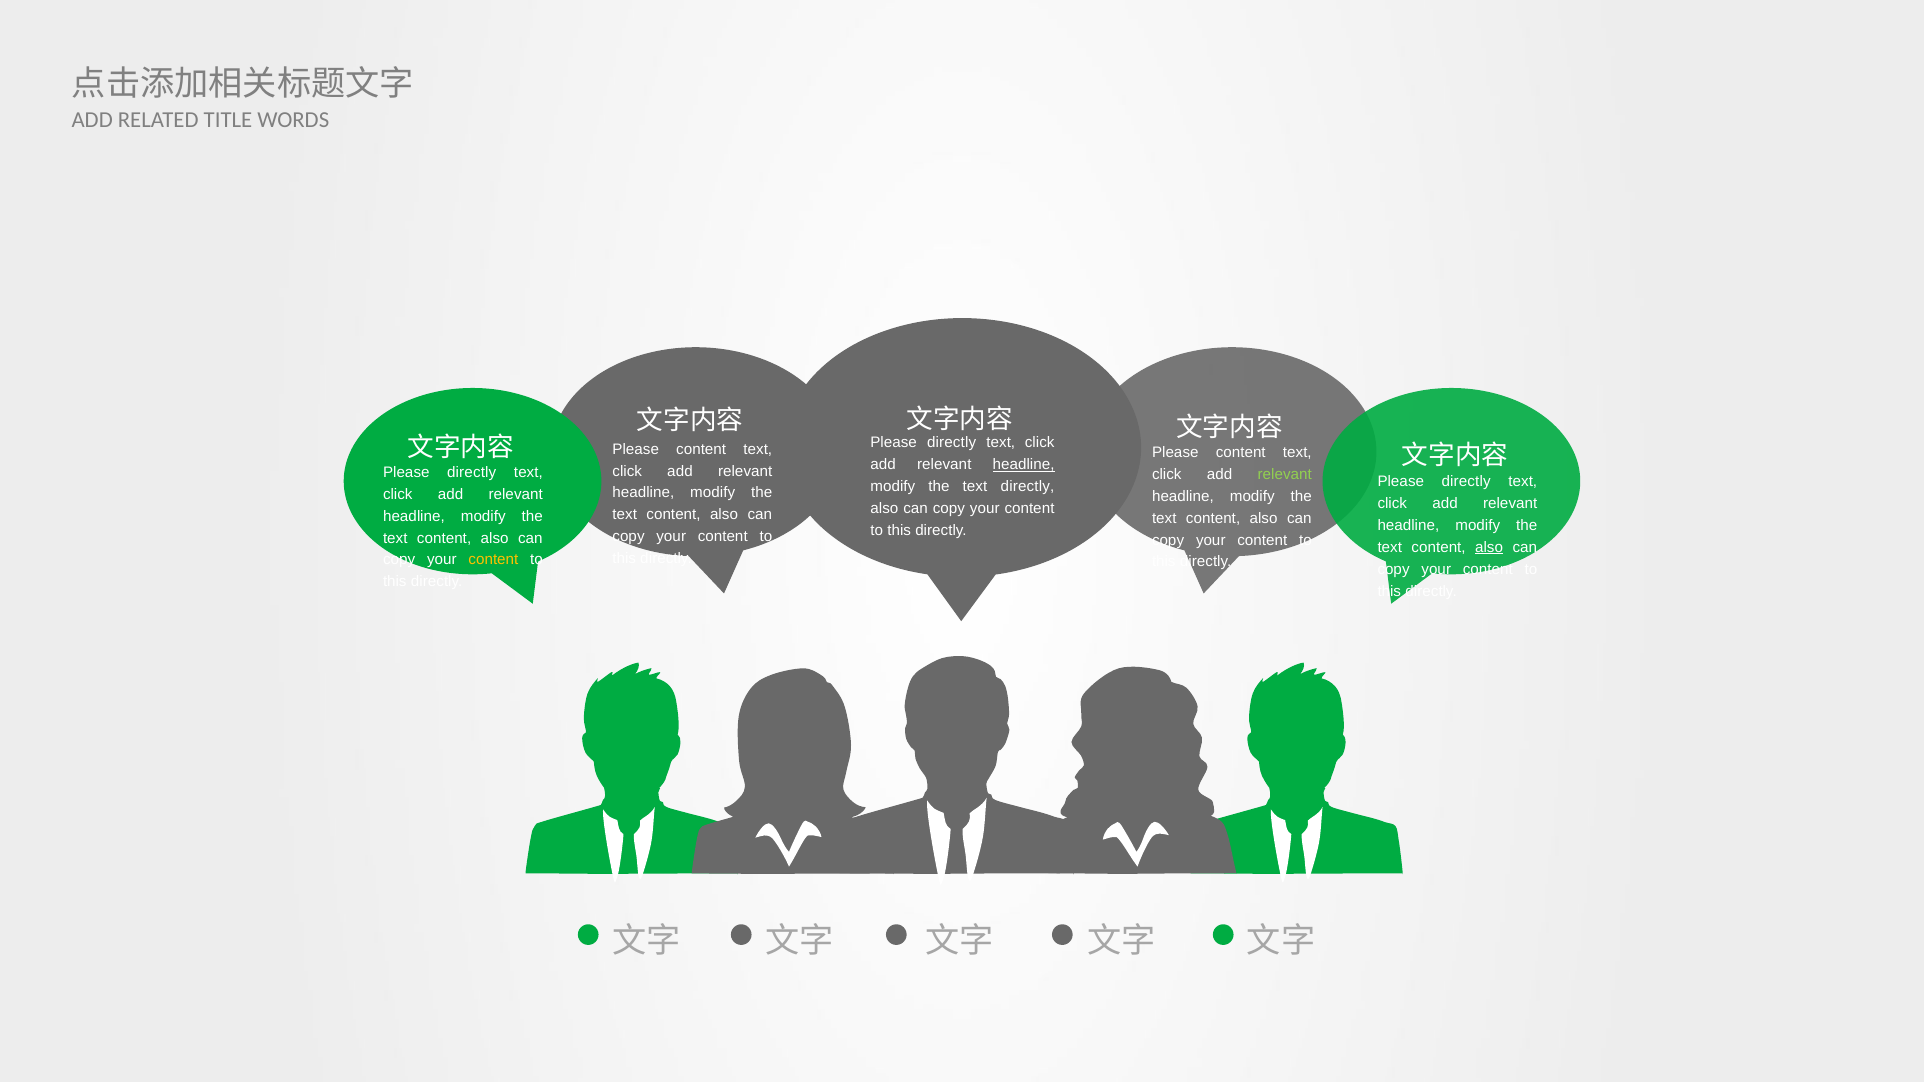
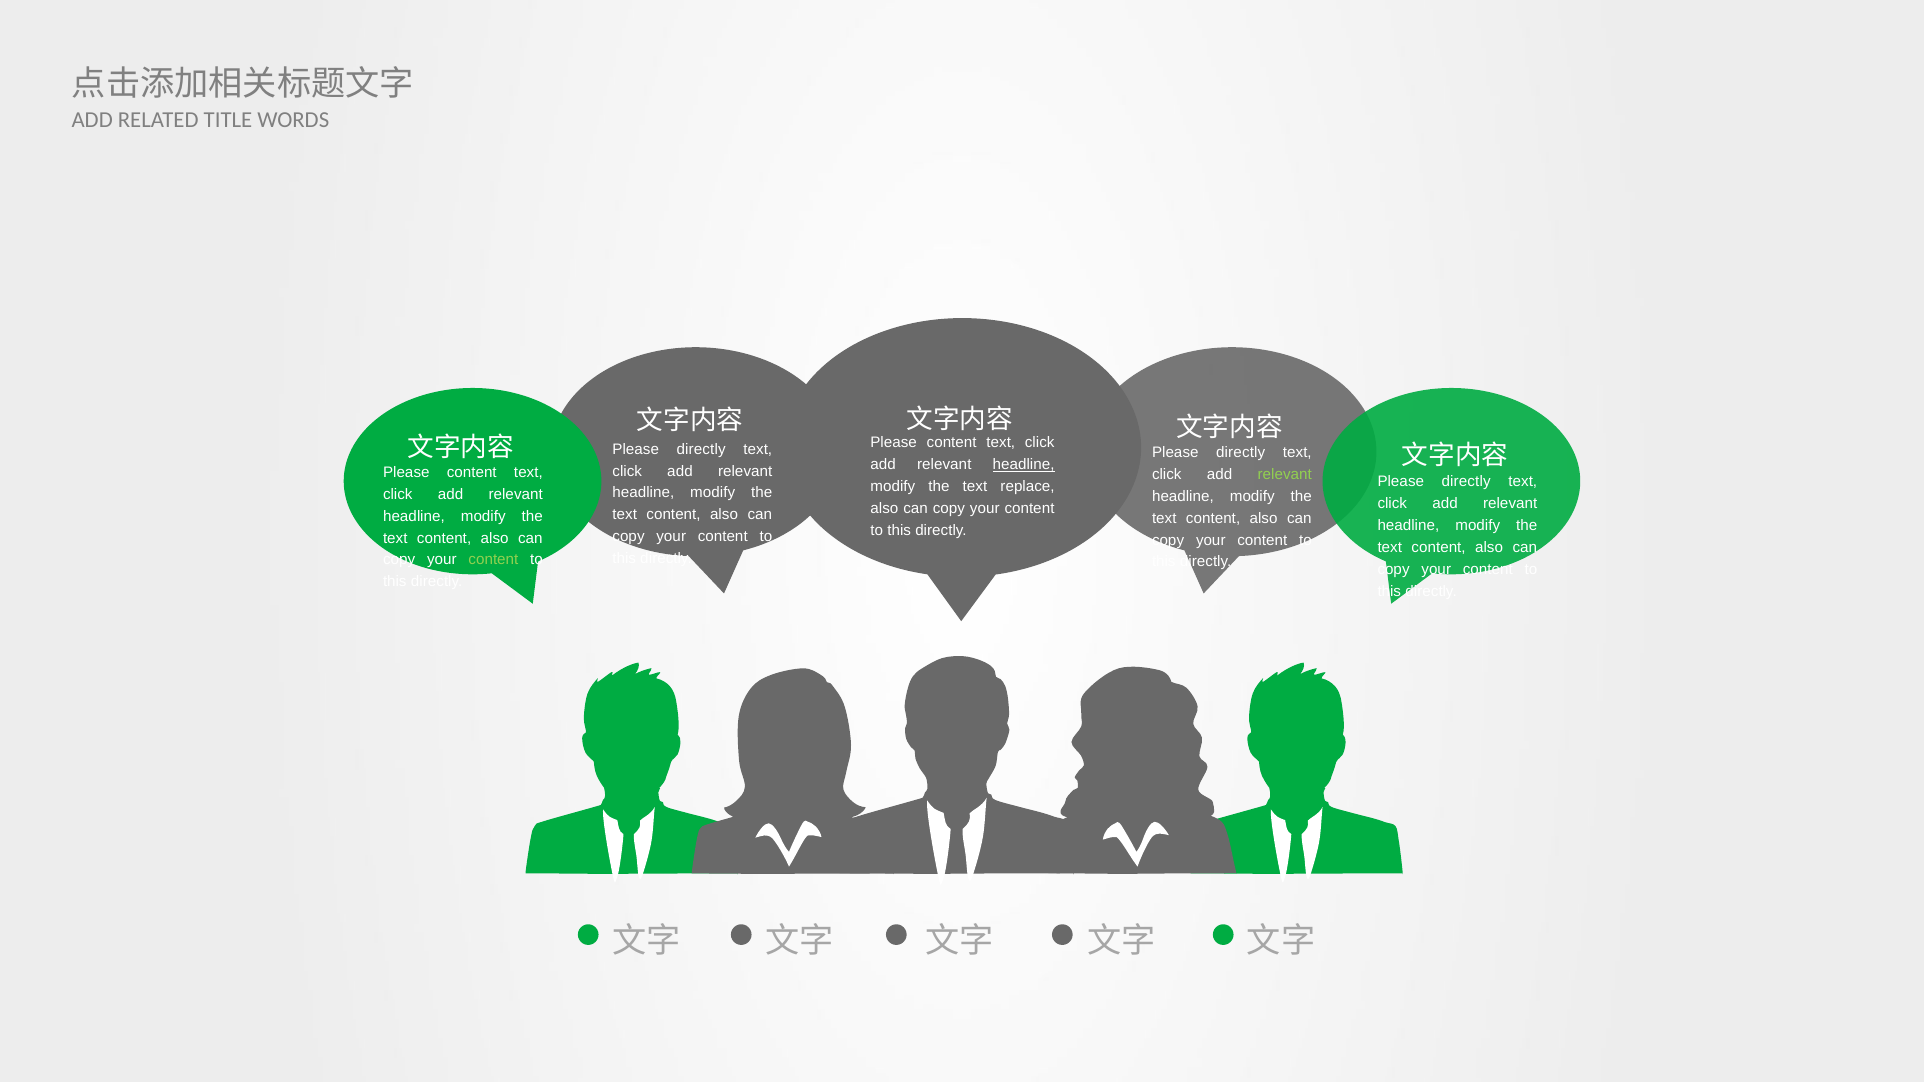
directly at (952, 443): directly -> content
content at (701, 449): content -> directly
content at (1241, 453): content -> directly
directly at (472, 473): directly -> content
text directly: directly -> replace
also at (1489, 547) underline: present -> none
content at (493, 560) colour: yellow -> light green
